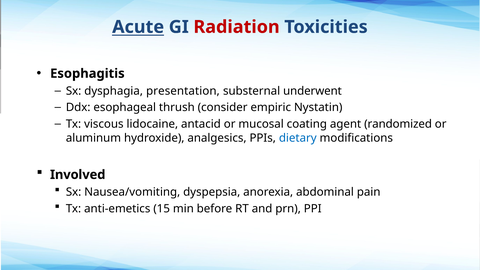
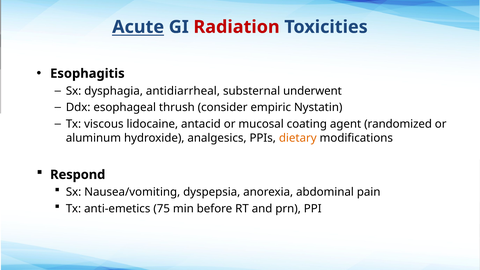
presentation: presentation -> antidiarrheal
dietary colour: blue -> orange
Involved: Involved -> Respond
15: 15 -> 75
